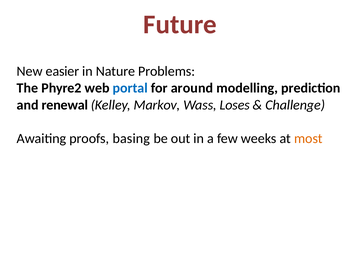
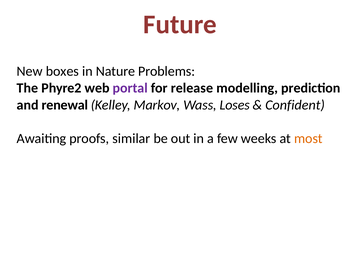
easier: easier -> boxes
portal colour: blue -> purple
around: around -> release
Challenge: Challenge -> Confident
basing: basing -> similar
